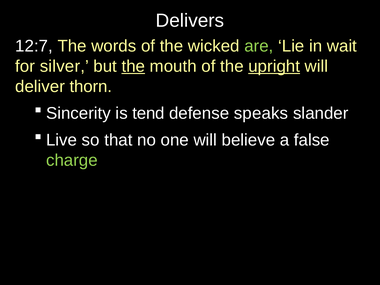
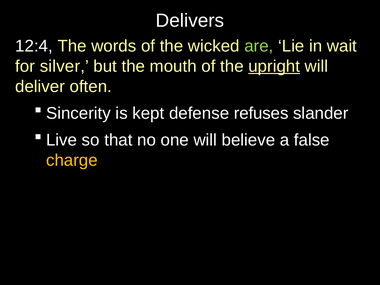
12:7: 12:7 -> 12:4
the at (133, 66) underline: present -> none
thorn: thorn -> often
tend: tend -> kept
speaks: speaks -> refuses
charge colour: light green -> yellow
